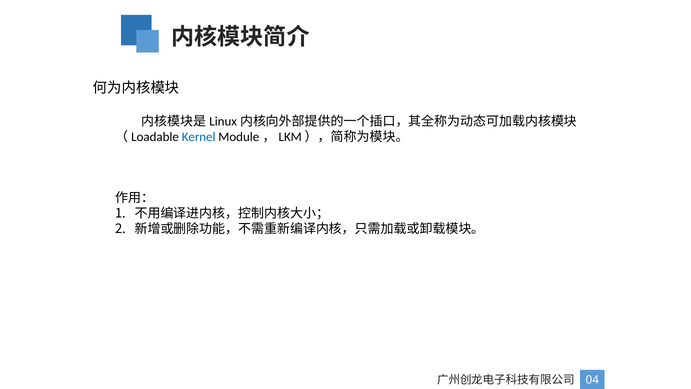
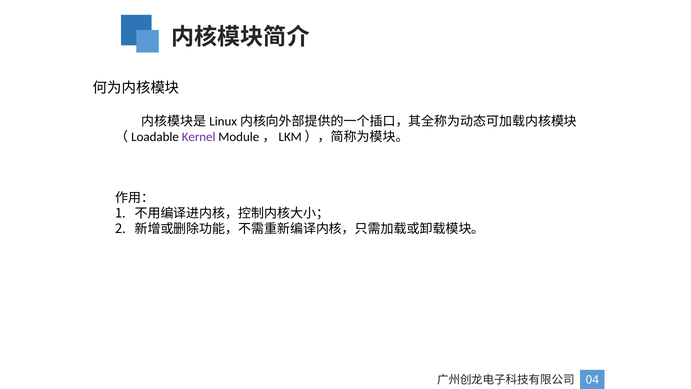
Kernel colour: blue -> purple
